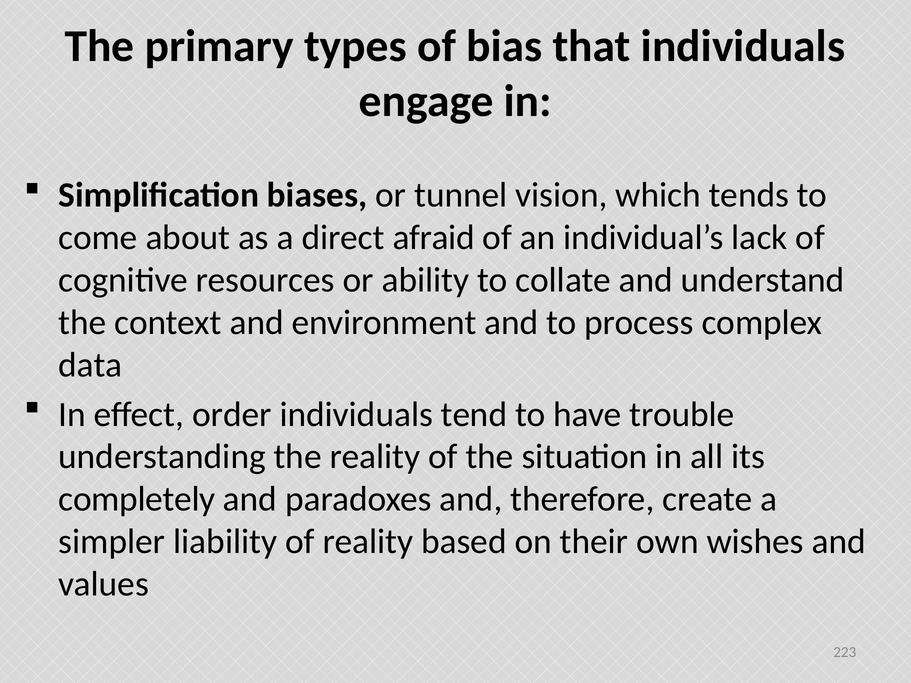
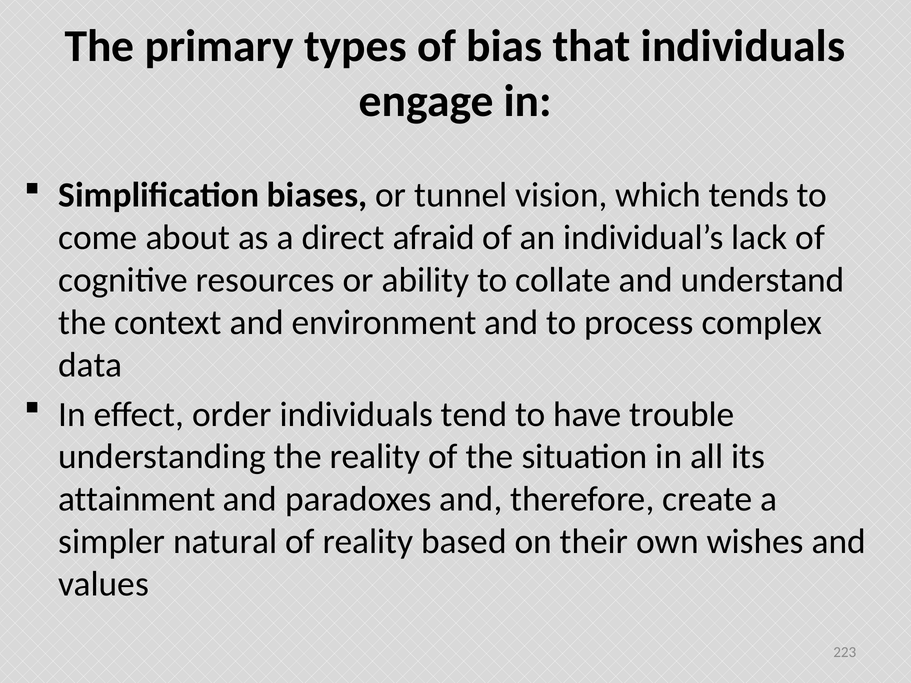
completely: completely -> attainment
liability: liability -> natural
